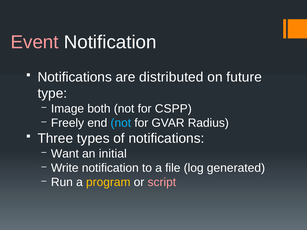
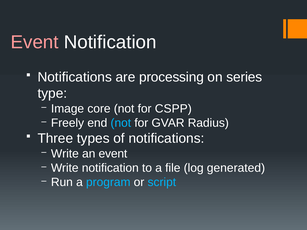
distributed: distributed -> processing
future: future -> series
both: both -> core
Want at (65, 154): Want -> Write
an initial: initial -> event
program colour: yellow -> light blue
script colour: pink -> light blue
